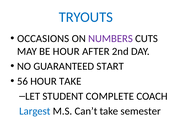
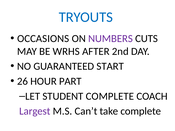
BE HOUR: HOUR -> WRHS
56: 56 -> 26
HOUR TAKE: TAKE -> PART
Largest colour: blue -> purple
take semester: semester -> complete
